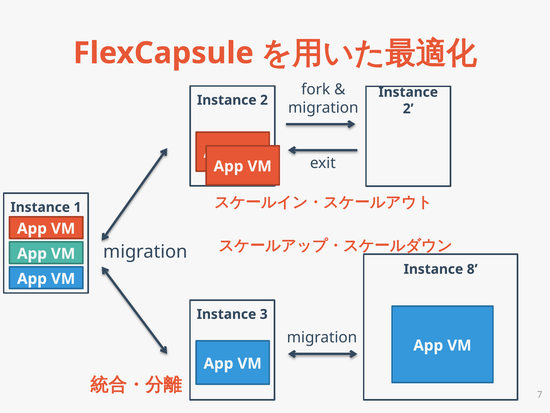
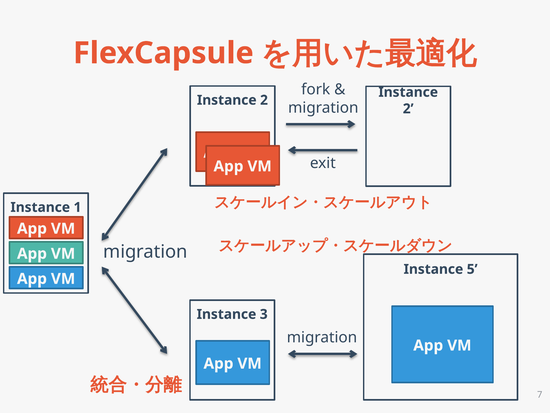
8: 8 -> 5
